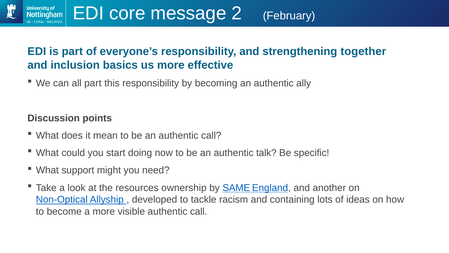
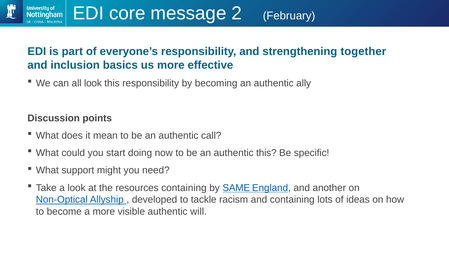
all part: part -> look
authentic talk: talk -> this
resources ownership: ownership -> containing
visible authentic call: call -> will
